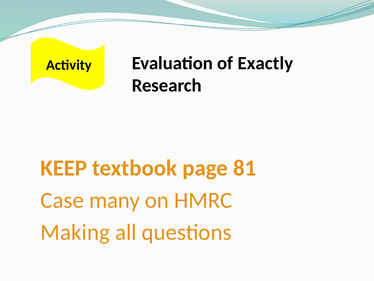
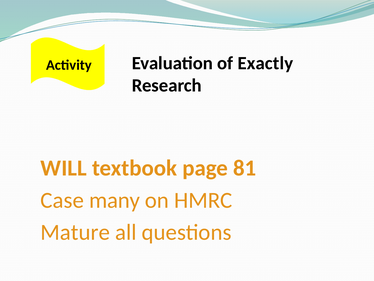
KEEP: KEEP -> WILL
Making: Making -> Mature
